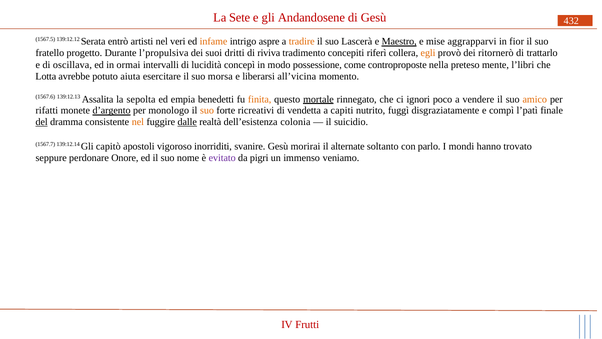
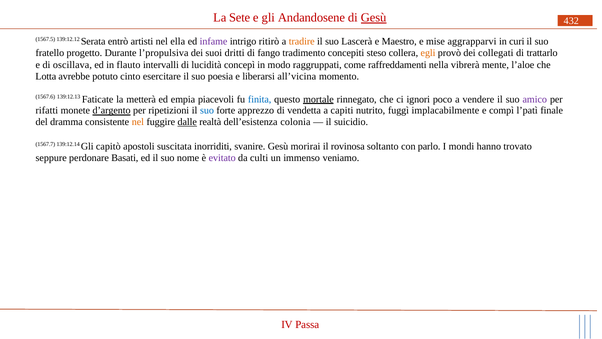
Gesù at (374, 18) underline: none -> present
veri: veri -> ella
infame colour: orange -> purple
aspre: aspre -> ritirò
Maestro underline: present -> none
fior: fior -> curi
riviva: riviva -> fango
riferì: riferì -> steso
ritornerò: ritornerò -> collegati
ormai: ormai -> flauto
possessione: possessione -> raggruppati
controproposte: controproposte -> raffreddamenti
preteso: preteso -> vibrerà
l’libri: l’libri -> l’aloe
aiuta: aiuta -> cinto
morsa: morsa -> poesia
Assalita: Assalita -> Faticate
sepolta: sepolta -> metterà
benedetti: benedetti -> piacevoli
finita colour: orange -> blue
amico colour: orange -> purple
monologo: monologo -> ripetizioni
suo at (207, 111) colour: orange -> blue
ricreativi: ricreativi -> apprezzo
disgraziatamente: disgraziatamente -> implacabilmente
del underline: present -> none
vigoroso: vigoroso -> suscitata
alternate: alternate -> rovinosa
Onore: Onore -> Basati
pigri: pigri -> culti
Frutti: Frutti -> Passa
